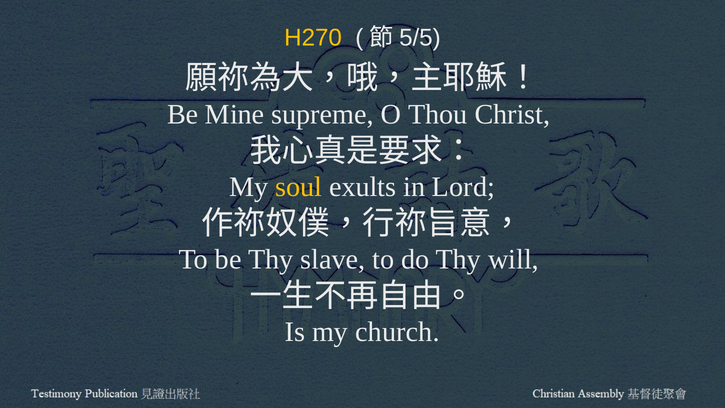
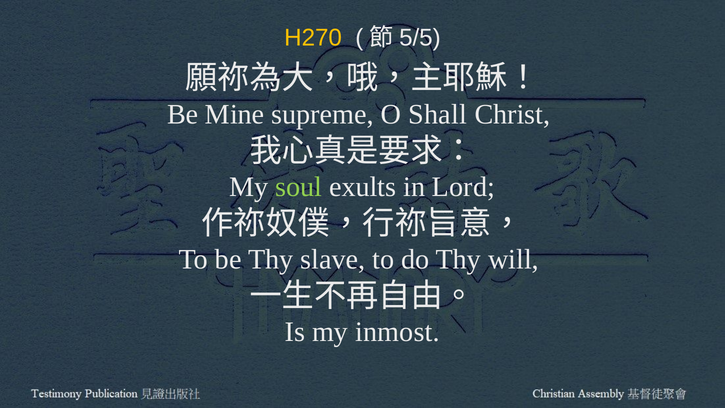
Thou: Thou -> Shall
soul colour: yellow -> light green
church: church -> inmost
